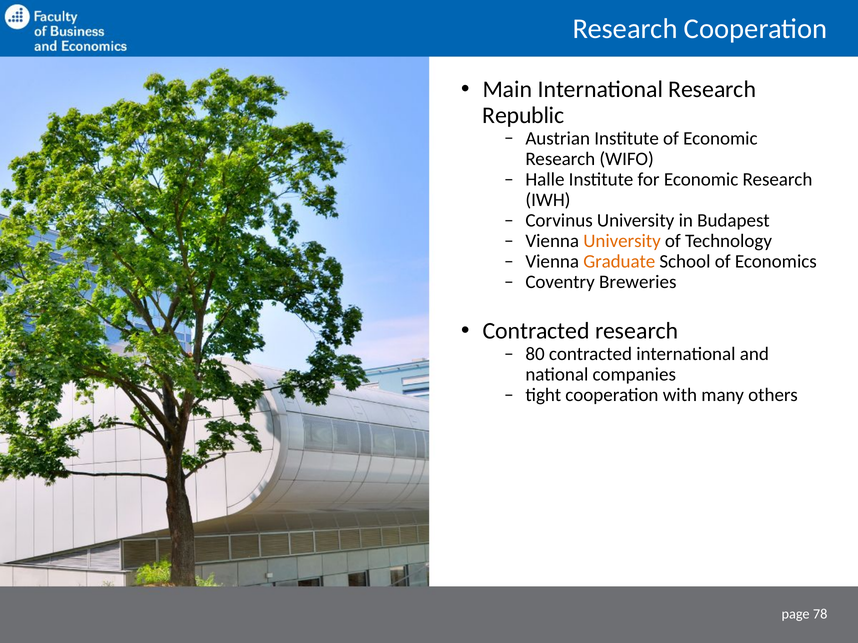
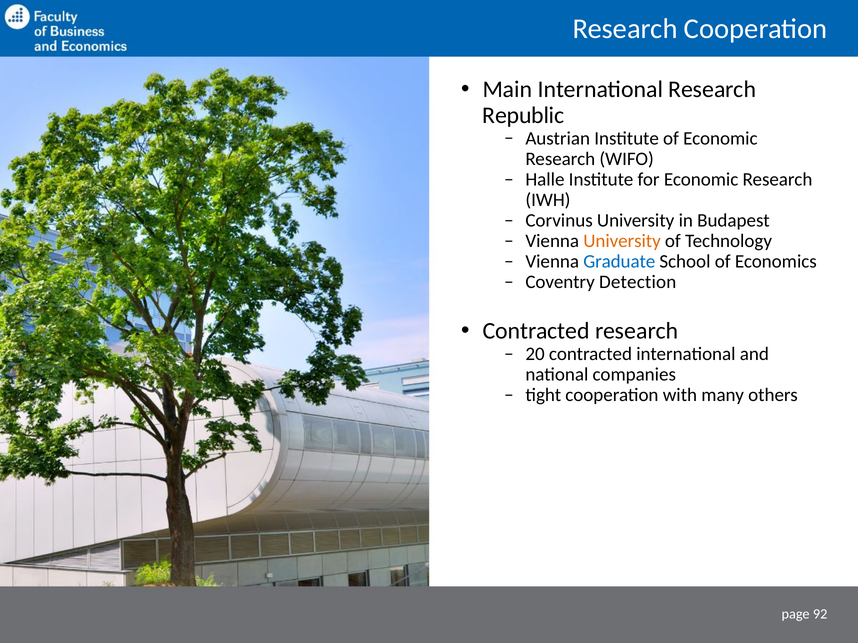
Graduate colour: orange -> blue
Breweries: Breweries -> Detection
80: 80 -> 20
78: 78 -> 92
